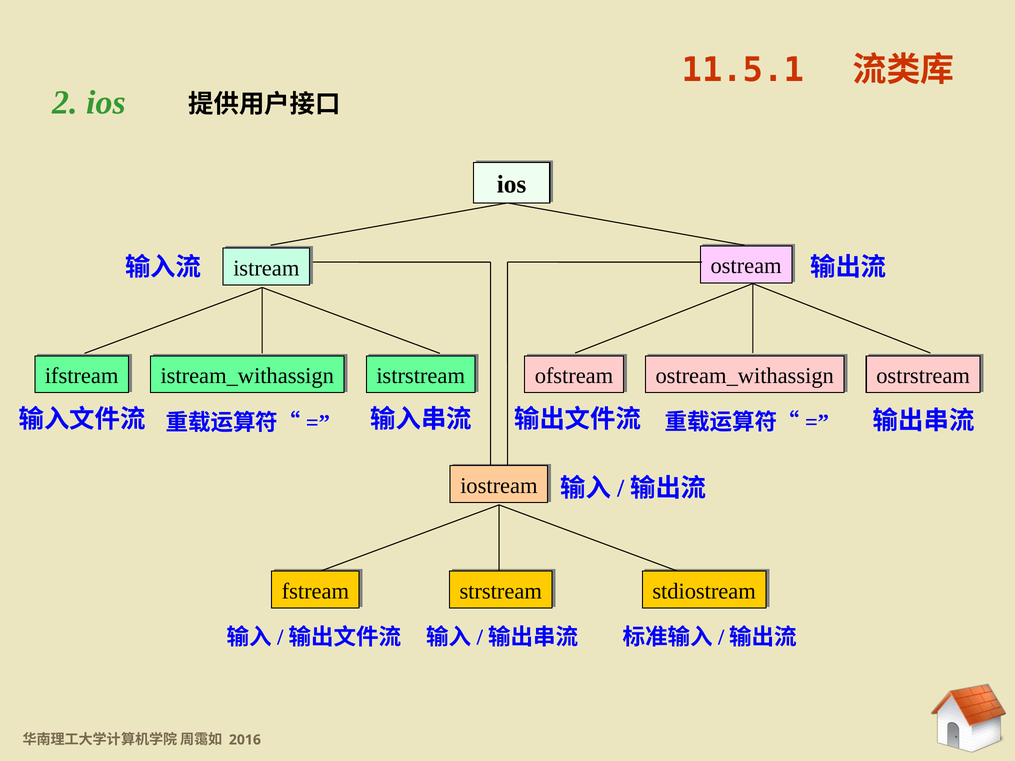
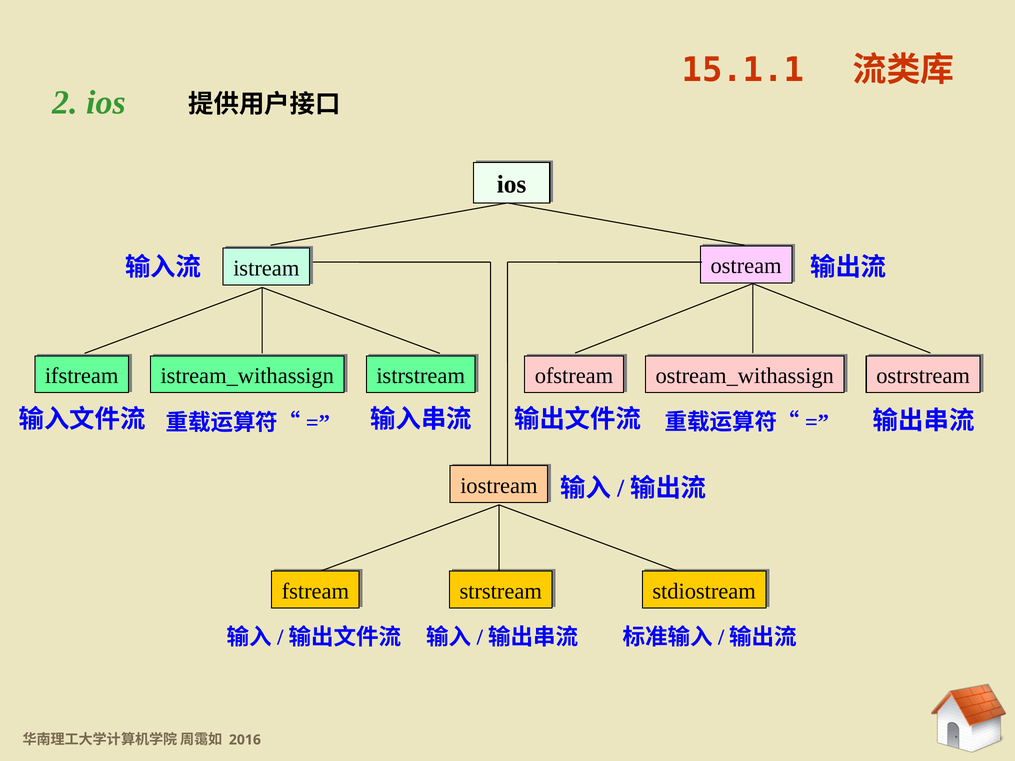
11.5.1: 11.5.1 -> 15.1.1
